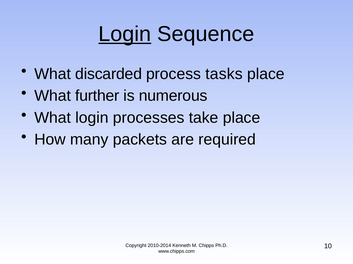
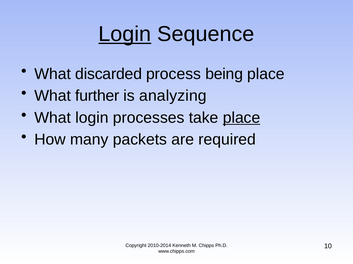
tasks: tasks -> being
numerous: numerous -> analyzing
place at (242, 118) underline: none -> present
